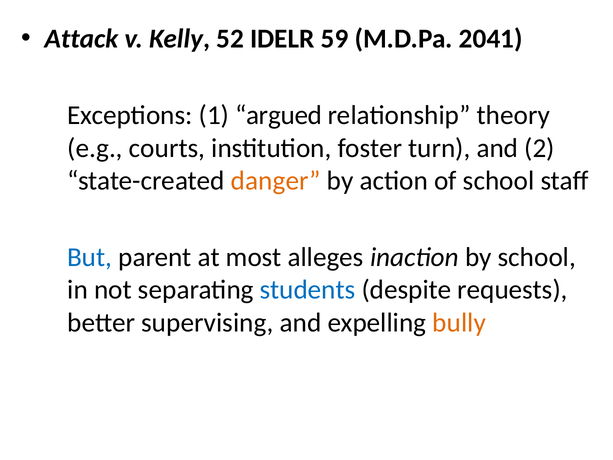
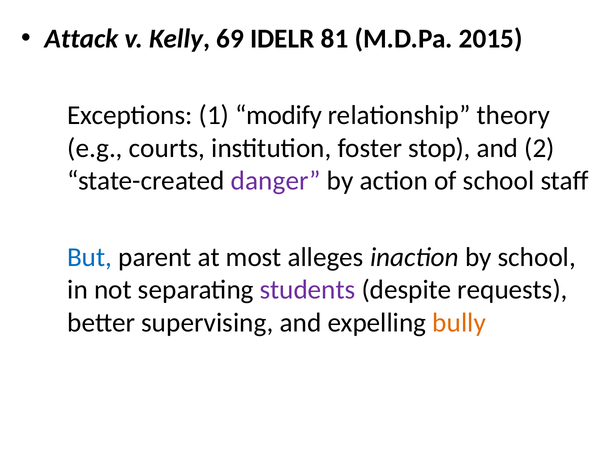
52: 52 -> 69
59: 59 -> 81
2041: 2041 -> 2015
argued: argued -> modify
turn: turn -> stop
danger colour: orange -> purple
students colour: blue -> purple
